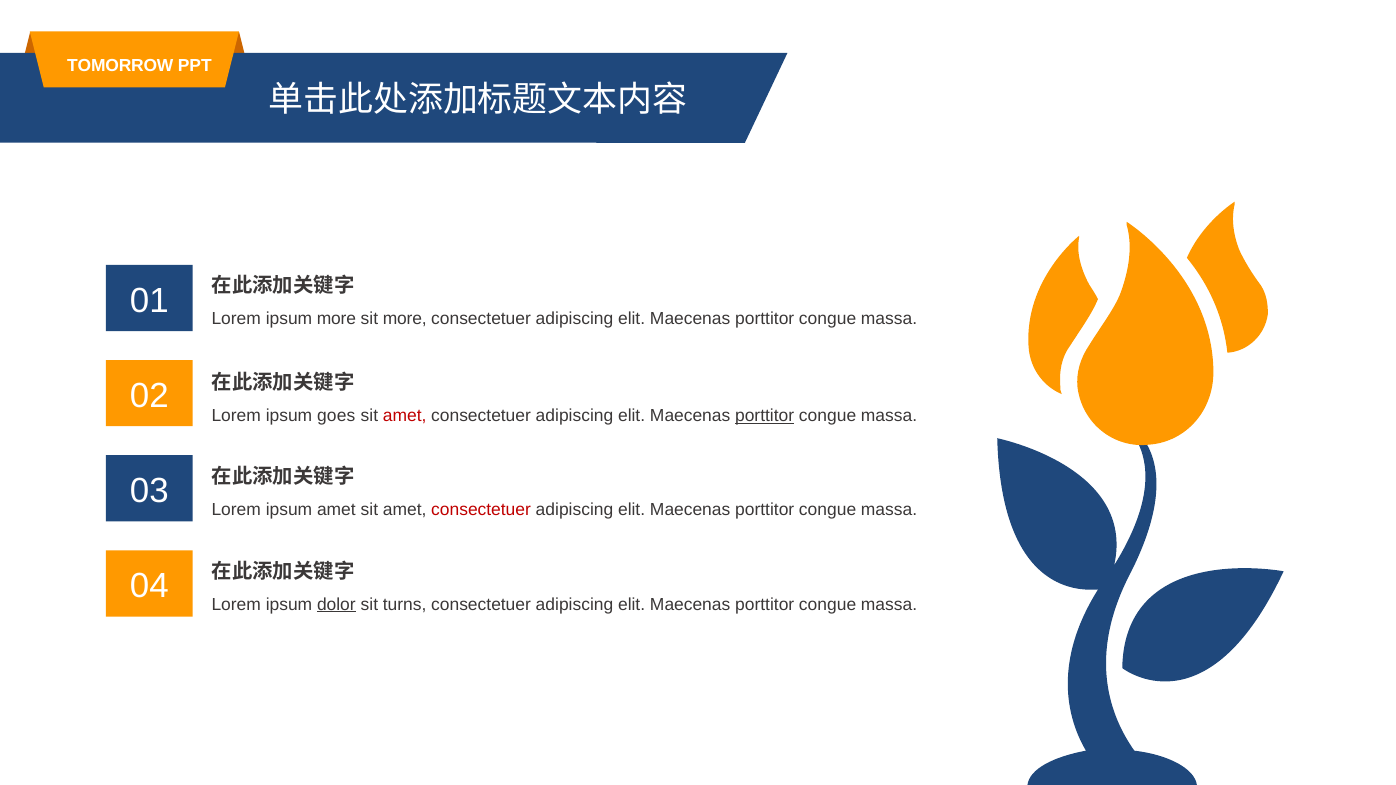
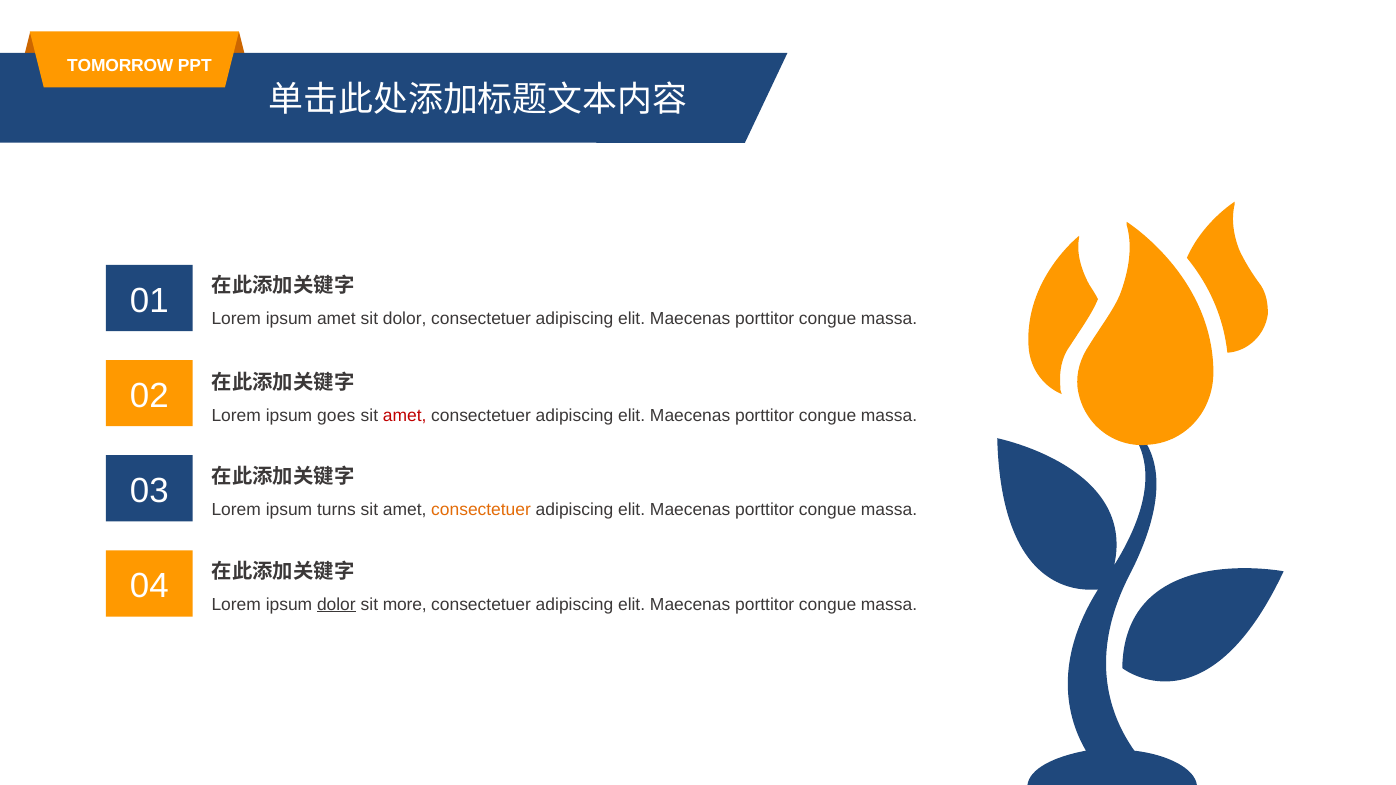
ipsum more: more -> amet
sit more: more -> dolor
porttitor at (765, 416) underline: present -> none
ipsum amet: amet -> turns
consectetuer at (481, 509) colour: red -> orange
turns: turns -> more
